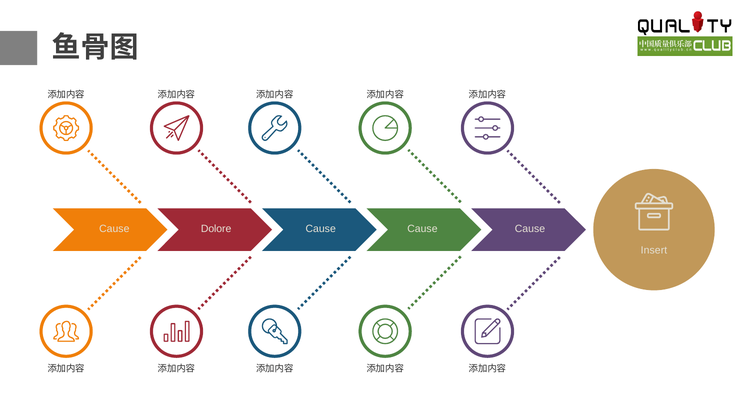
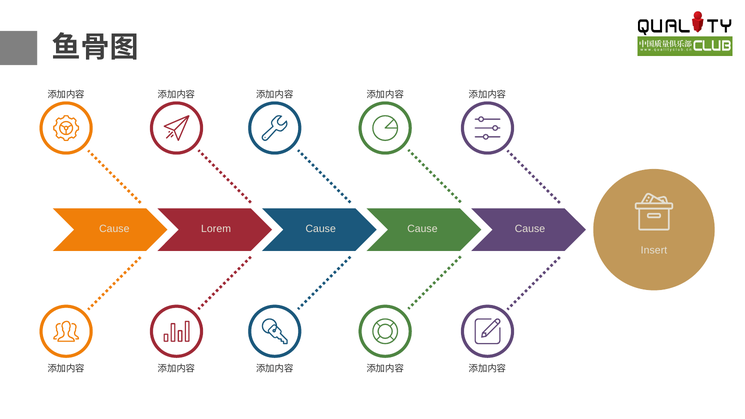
Dolore: Dolore -> Lorem
